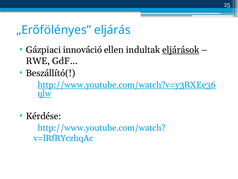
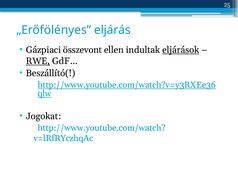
innováció: innováció -> összevont
RWE underline: none -> present
Kérdése: Kérdése -> Jogokat
